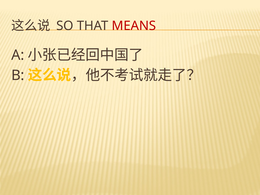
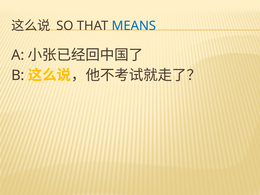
MEANS colour: red -> blue
